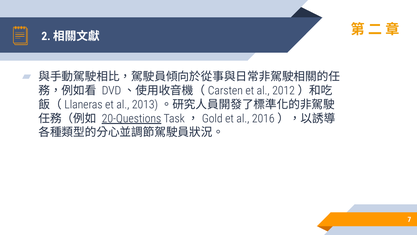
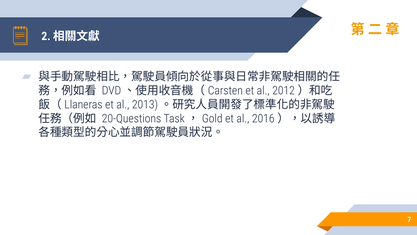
20-Questions underline: present -> none
